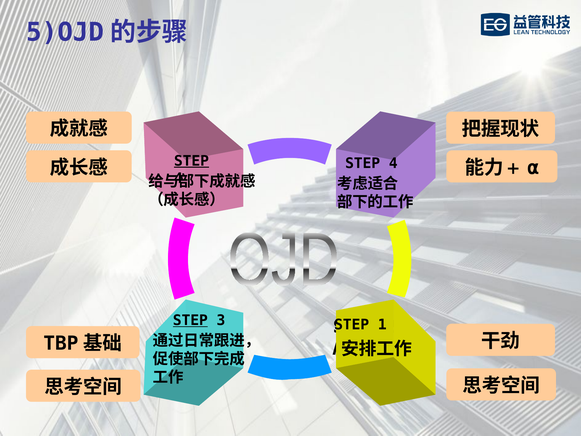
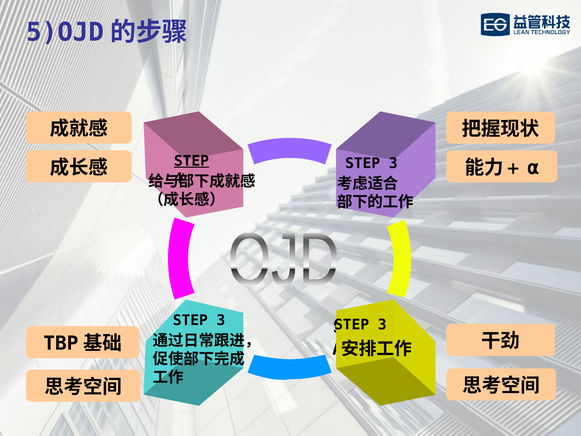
4 at (393, 163): 4 -> 3
STEP at (190, 320) underline: present -> none
1 at (382, 325): 1 -> 3
